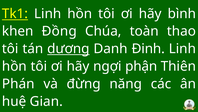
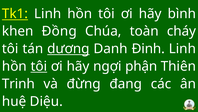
thao: thao -> cháy
tôi at (39, 66) underline: none -> present
Phán: Phán -> Trinh
năng: năng -> đang
Gian: Gian -> Diệu
